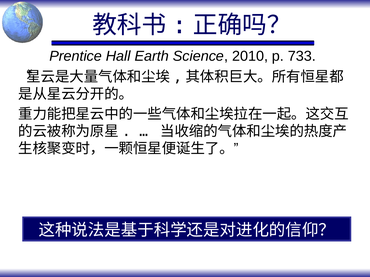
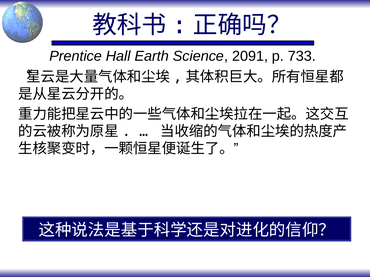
2010: 2010 -> 2091
